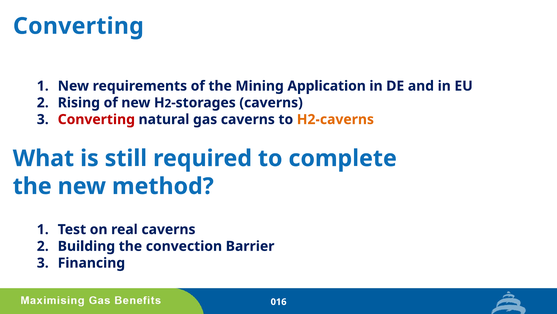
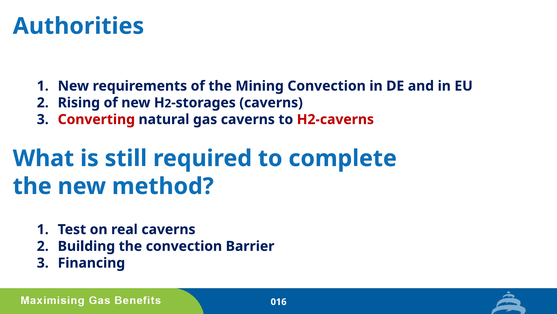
Converting at (78, 26): Converting -> Authorities
Mining Application: Application -> Convection
H2-caverns colour: orange -> red
